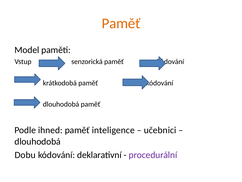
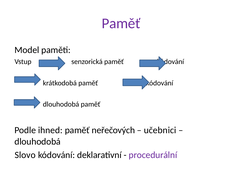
Paměť at (121, 23) colour: orange -> purple
inteligence: inteligence -> neřečových
Dobu: Dobu -> Slovo
